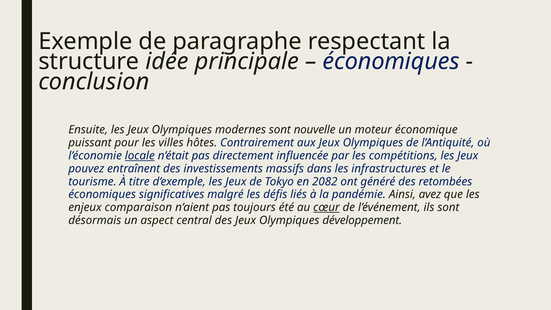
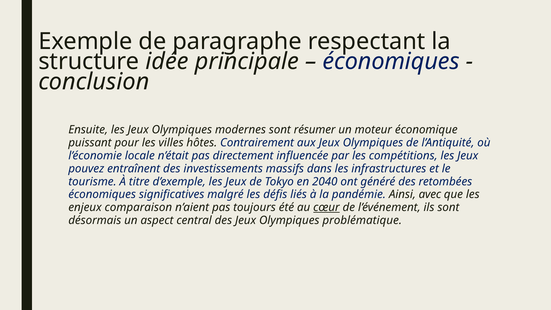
nouvelle: nouvelle -> résumer
locale underline: present -> none
2082: 2082 -> 2040
avez: avez -> avec
développement: développement -> problématique
